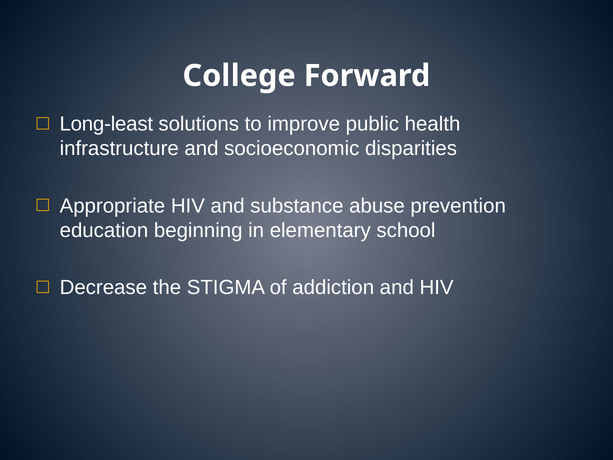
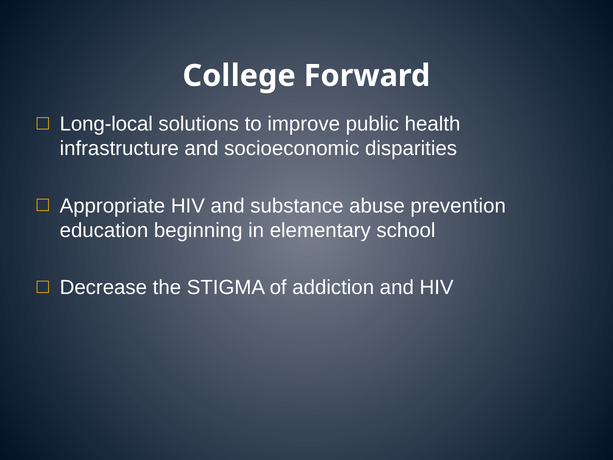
Long-least: Long-least -> Long-local
